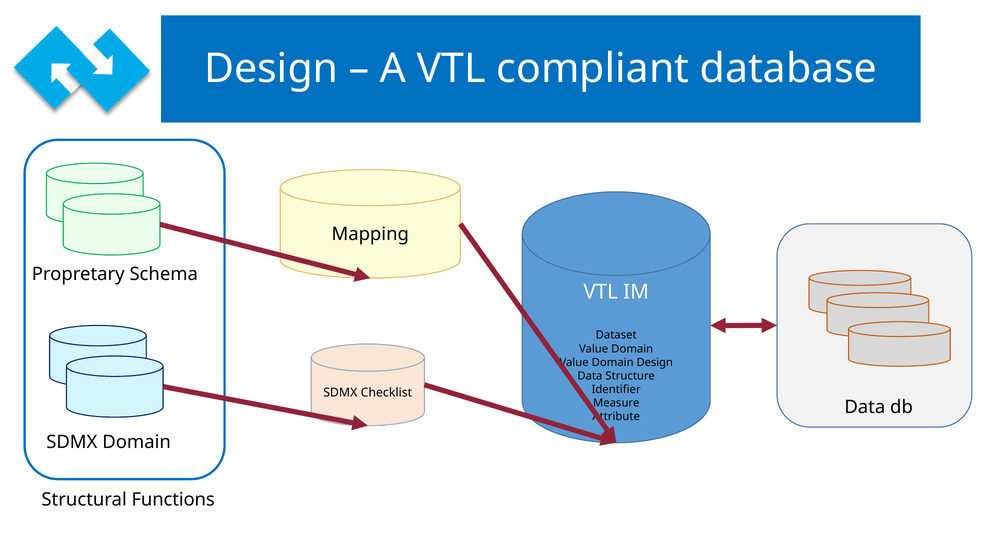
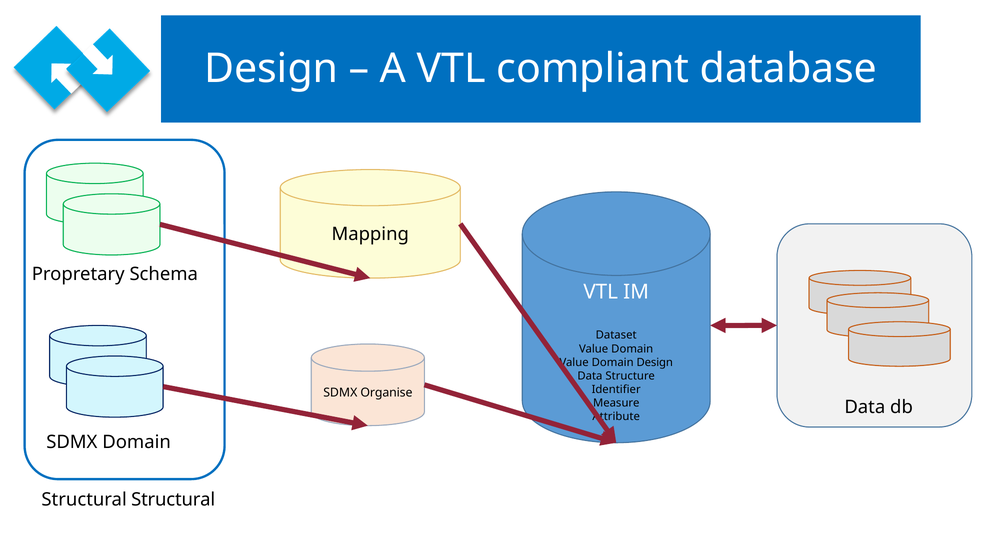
Checklist: Checklist -> Organise
Structural Functions: Functions -> Structural
